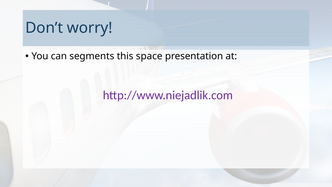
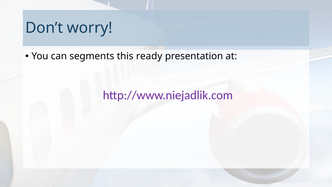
space: space -> ready
